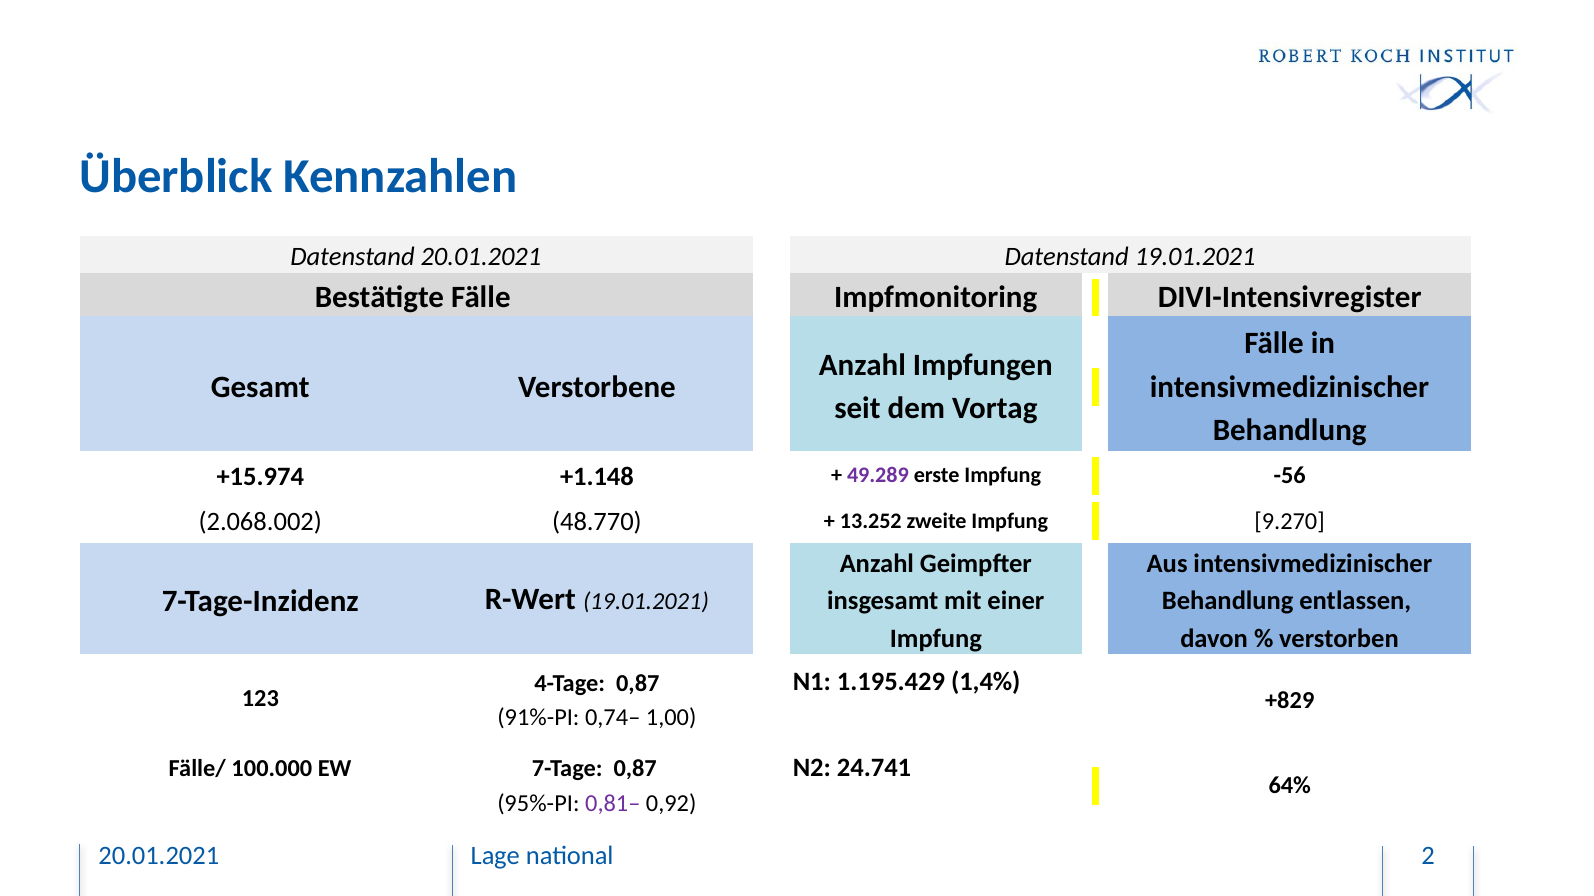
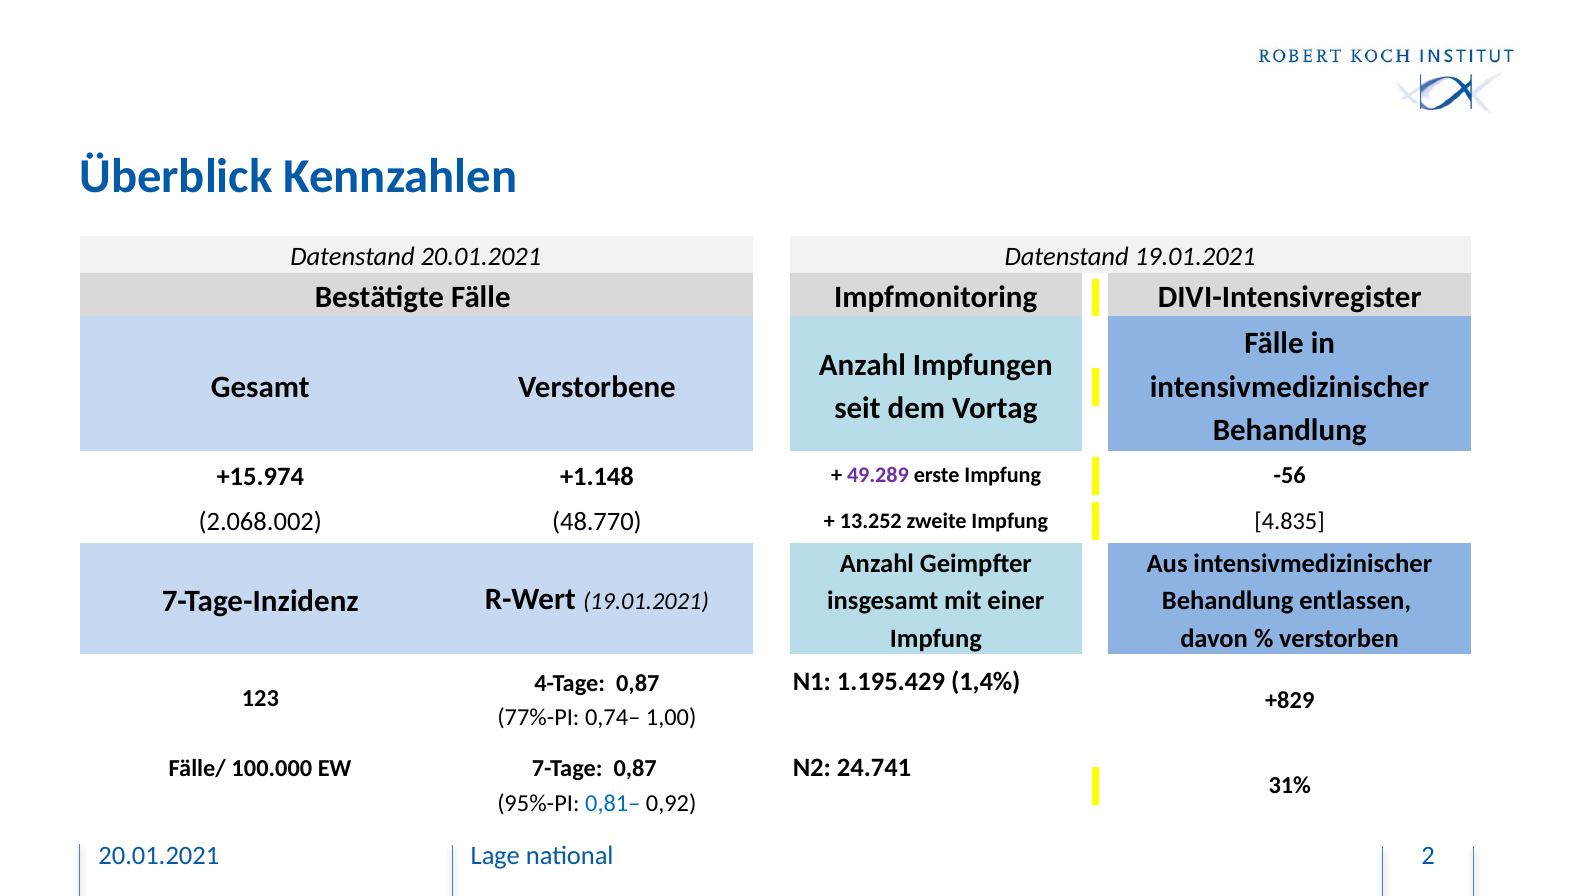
9.270: 9.270 -> 4.835
91%-PI: 91%-PI -> 77%-PI
64%: 64% -> 31%
0,81– colour: purple -> blue
